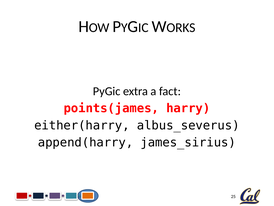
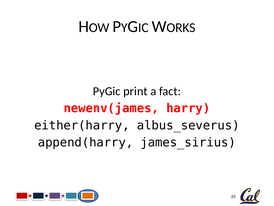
extra: extra -> print
points(james: points(james -> newenv(james
